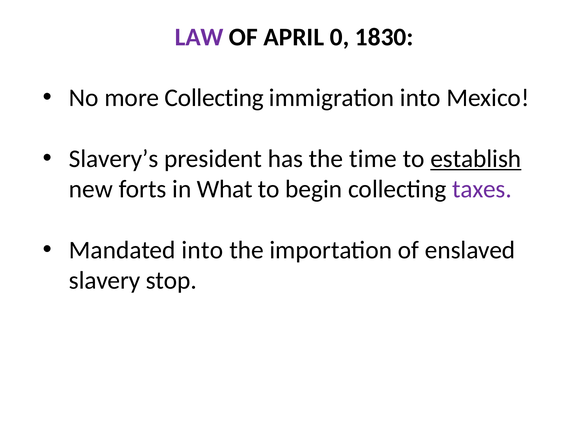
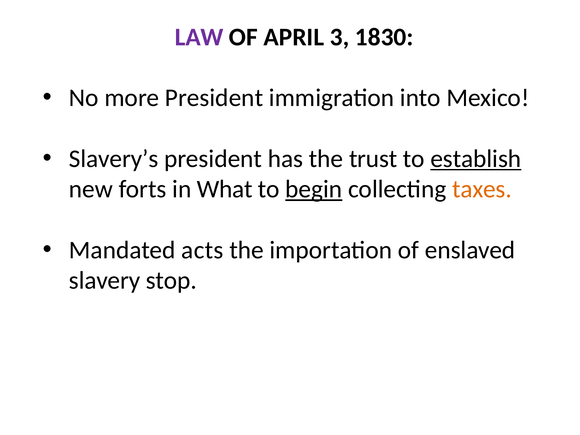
0: 0 -> 3
more Collecting: Collecting -> President
time: time -> trust
begin underline: none -> present
taxes colour: purple -> orange
Mandated into: into -> acts
